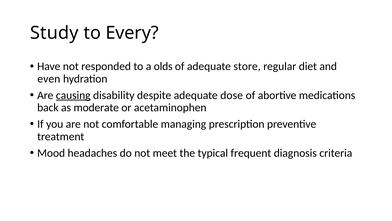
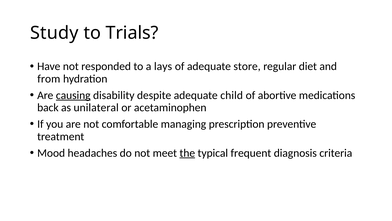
Every: Every -> Trials
olds: olds -> lays
even: even -> from
dose: dose -> child
moderate: moderate -> unilateral
the underline: none -> present
